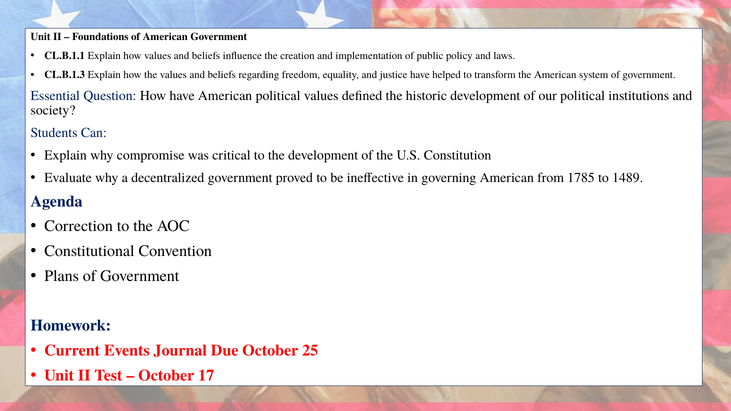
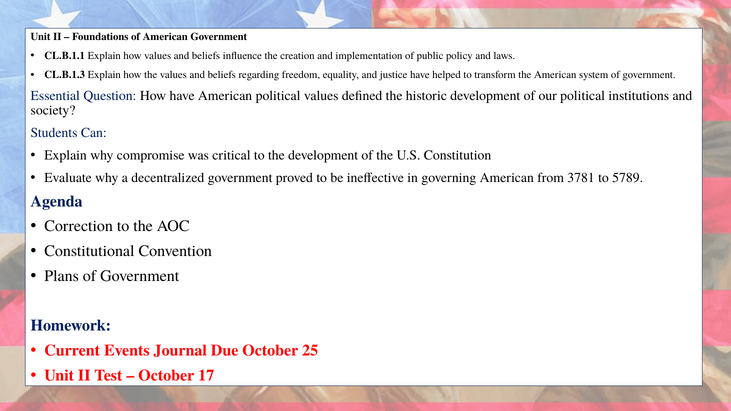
1785: 1785 -> 3781
1489: 1489 -> 5789
